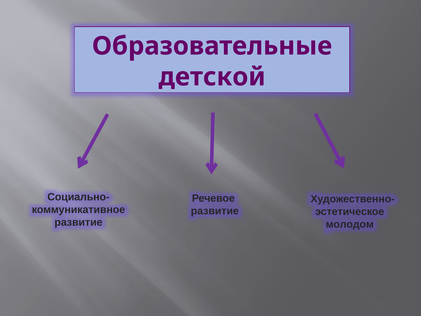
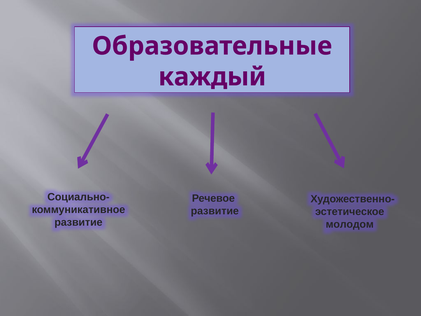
детской: детской -> каждый
